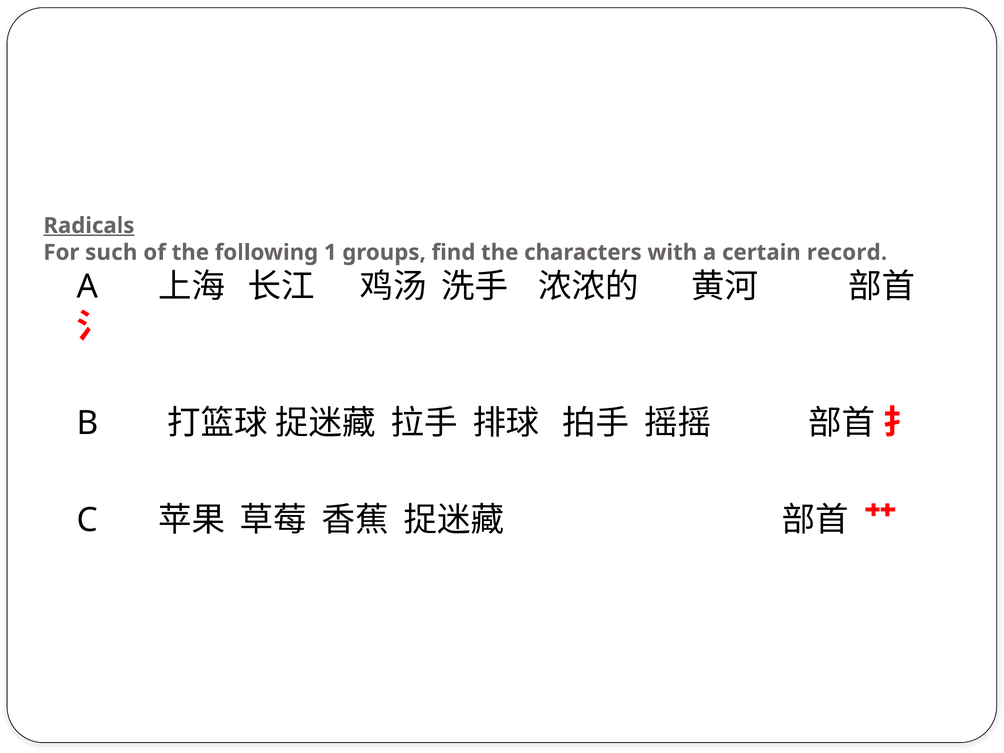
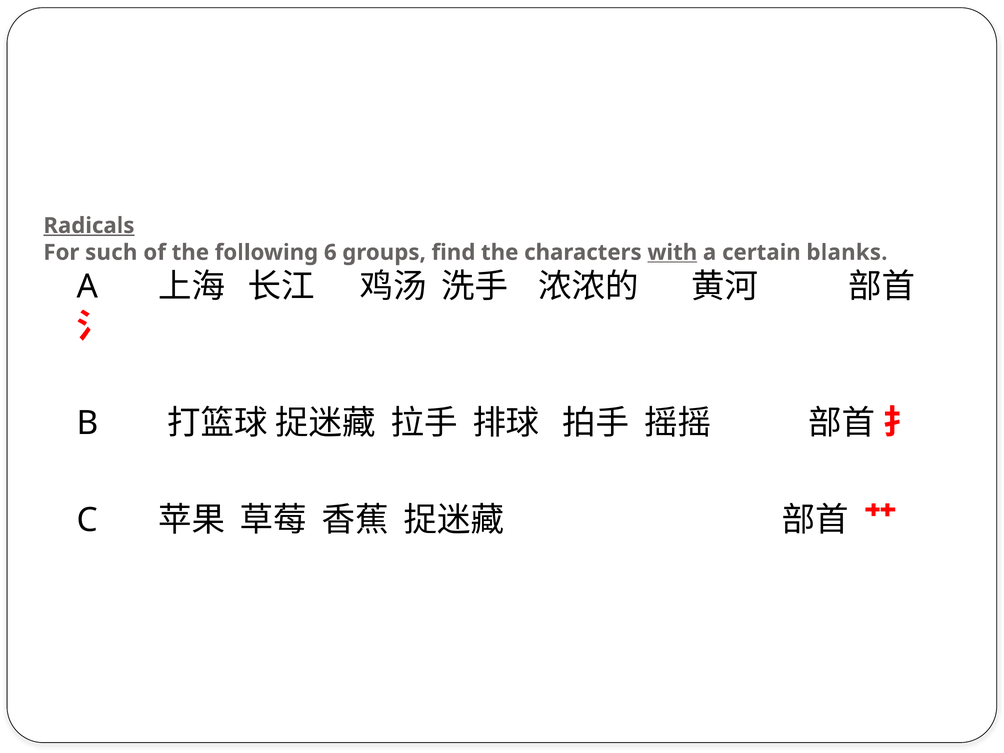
1: 1 -> 6
with underline: none -> present
record: record -> blanks
